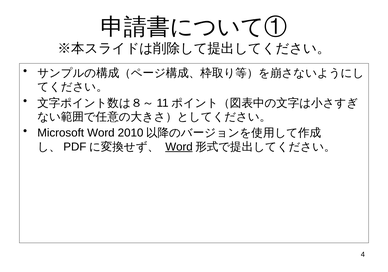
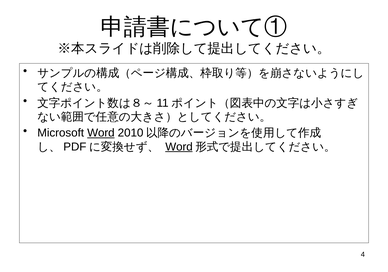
Word at (101, 133) underline: none -> present
